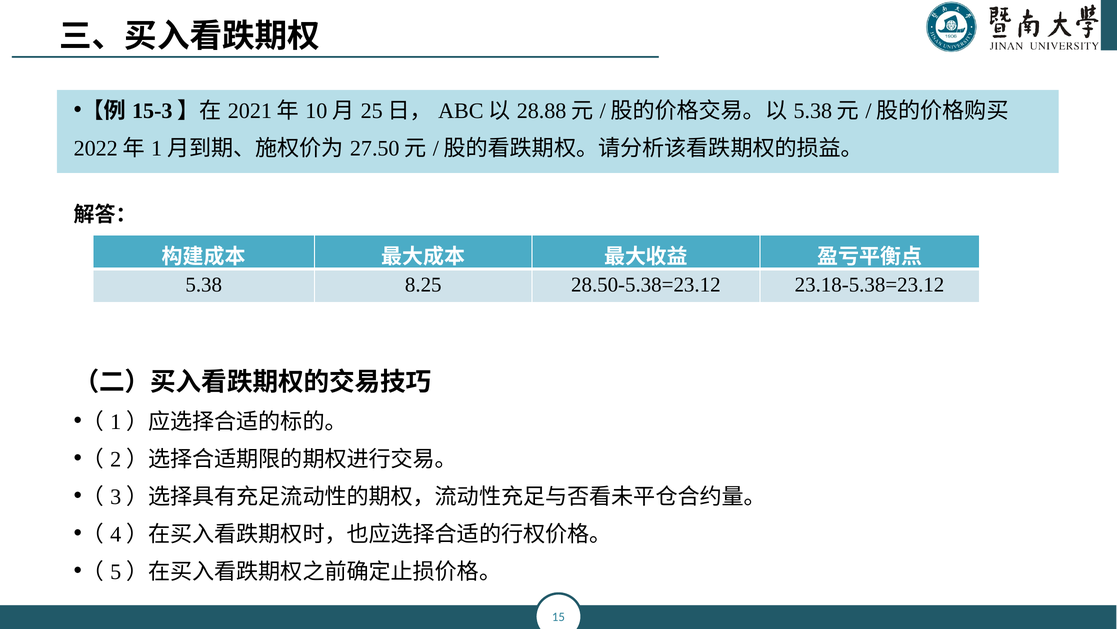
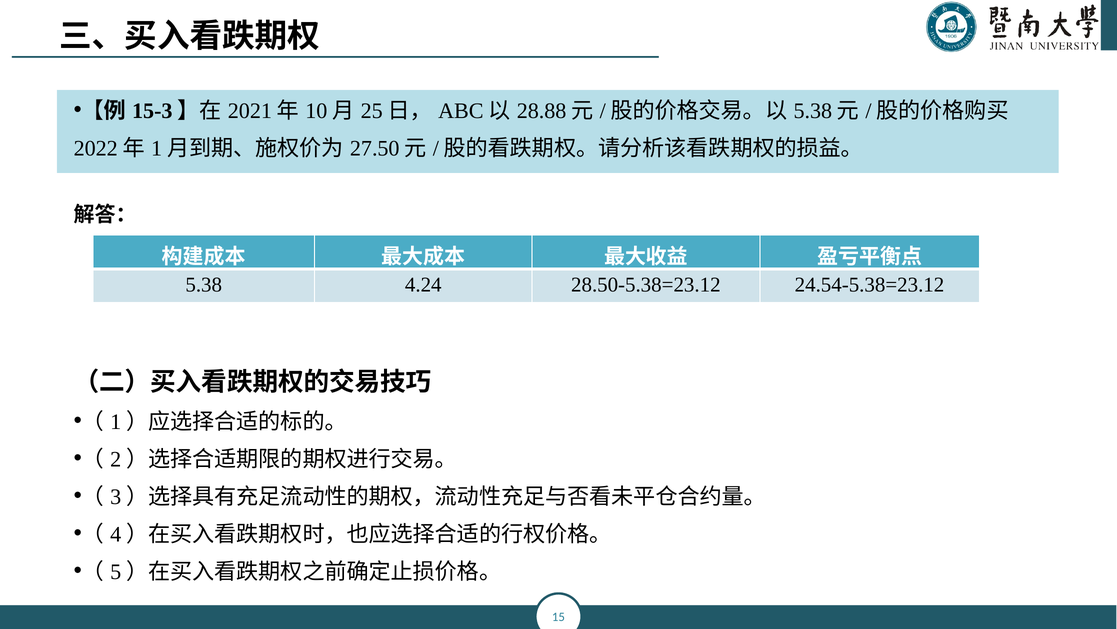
8.25: 8.25 -> 4.24
23.18-5.38=23.12: 23.18-5.38=23.12 -> 24.54-5.38=23.12
